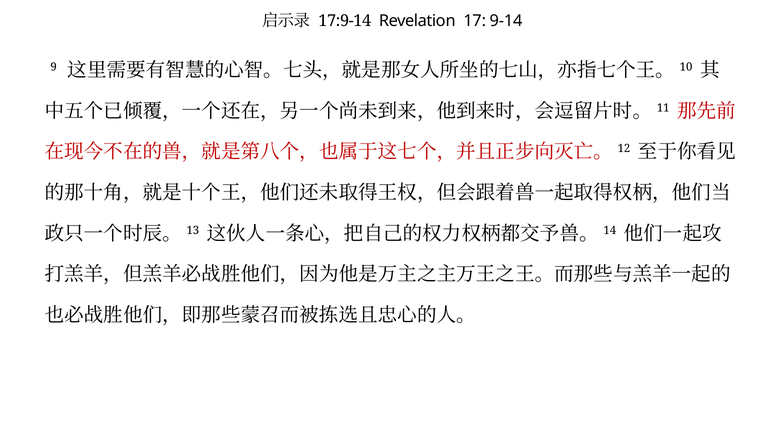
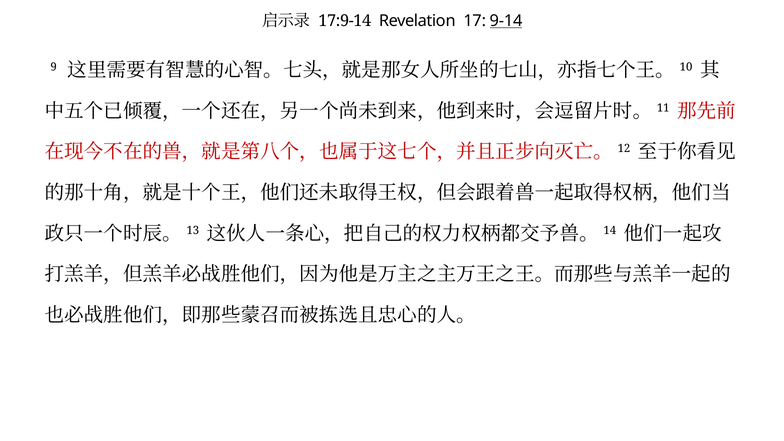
9-14 underline: none -> present
